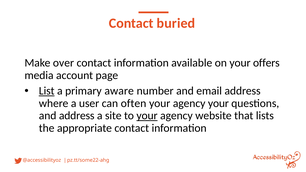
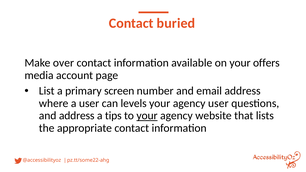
List underline: present -> none
aware: aware -> screen
often: often -> levels
agency your: your -> user
site: site -> tips
